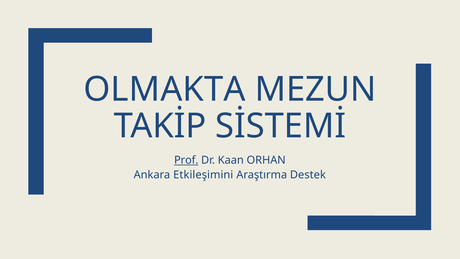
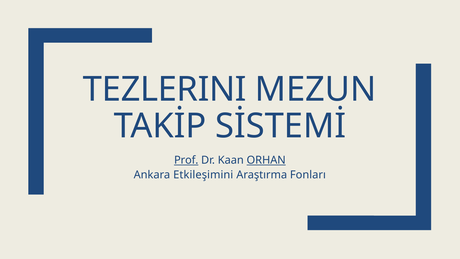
OLMAKTA: OLMAKTA -> TEZLERINI
ORHAN underline: none -> present
Destek: Destek -> Fonları
